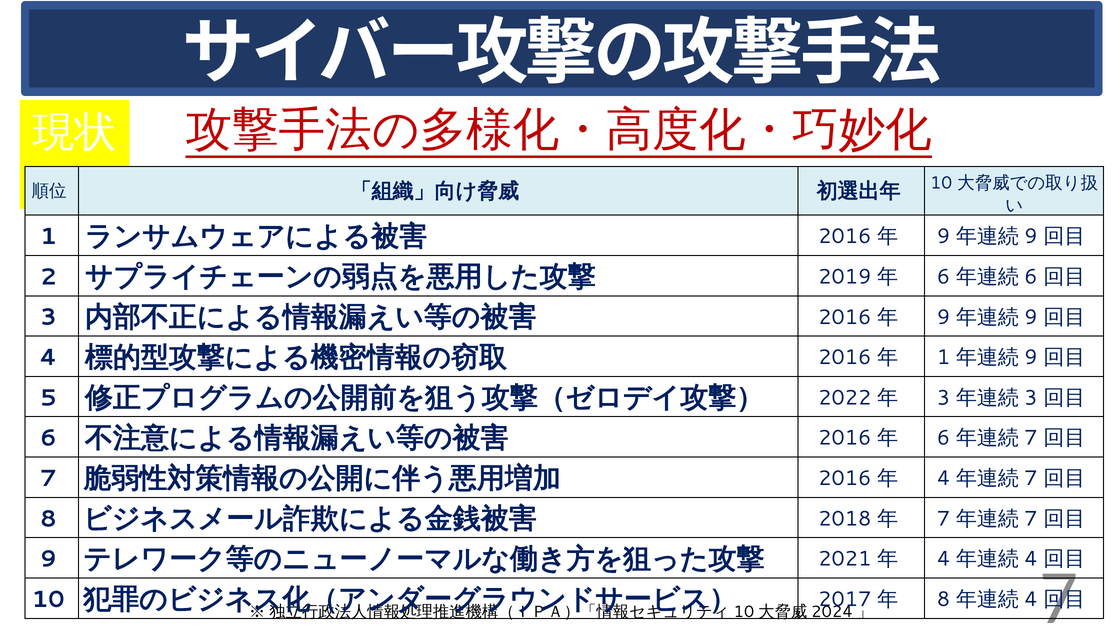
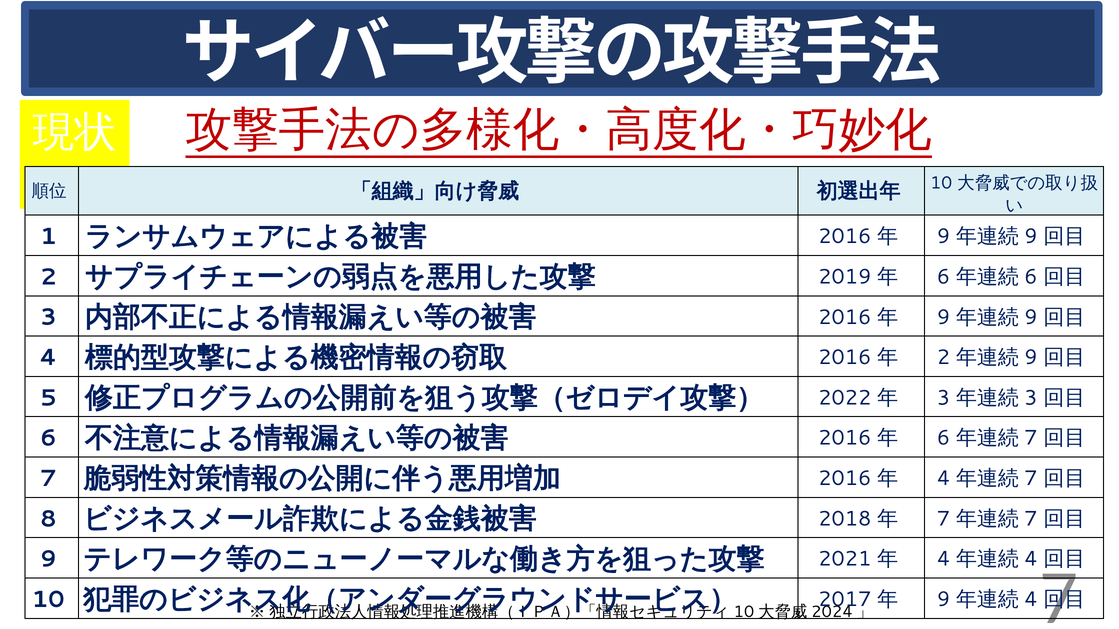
1 at (943, 358): 1 -> 2
8 at (943, 600): 8 -> 9
